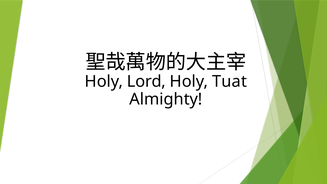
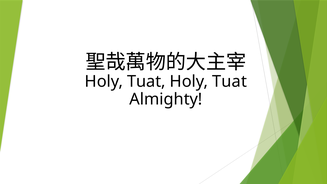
Lord at (146, 81): Lord -> Tuat
